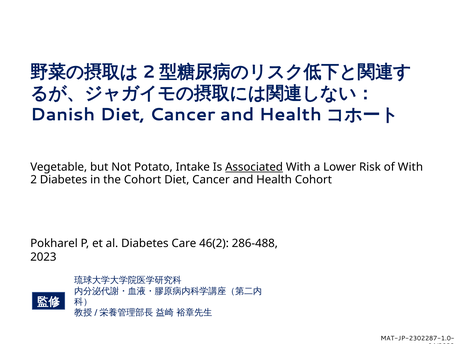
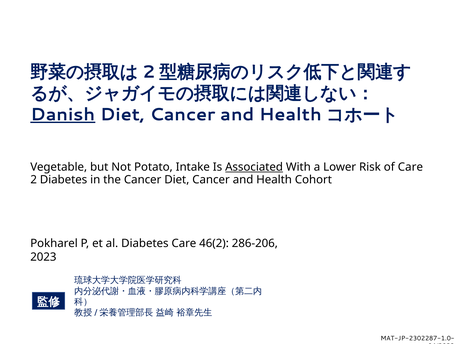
Danish underline: none -> present
of With: With -> Care
the Cohort: Cohort -> Cancer
286-488: 286-488 -> 286-206
